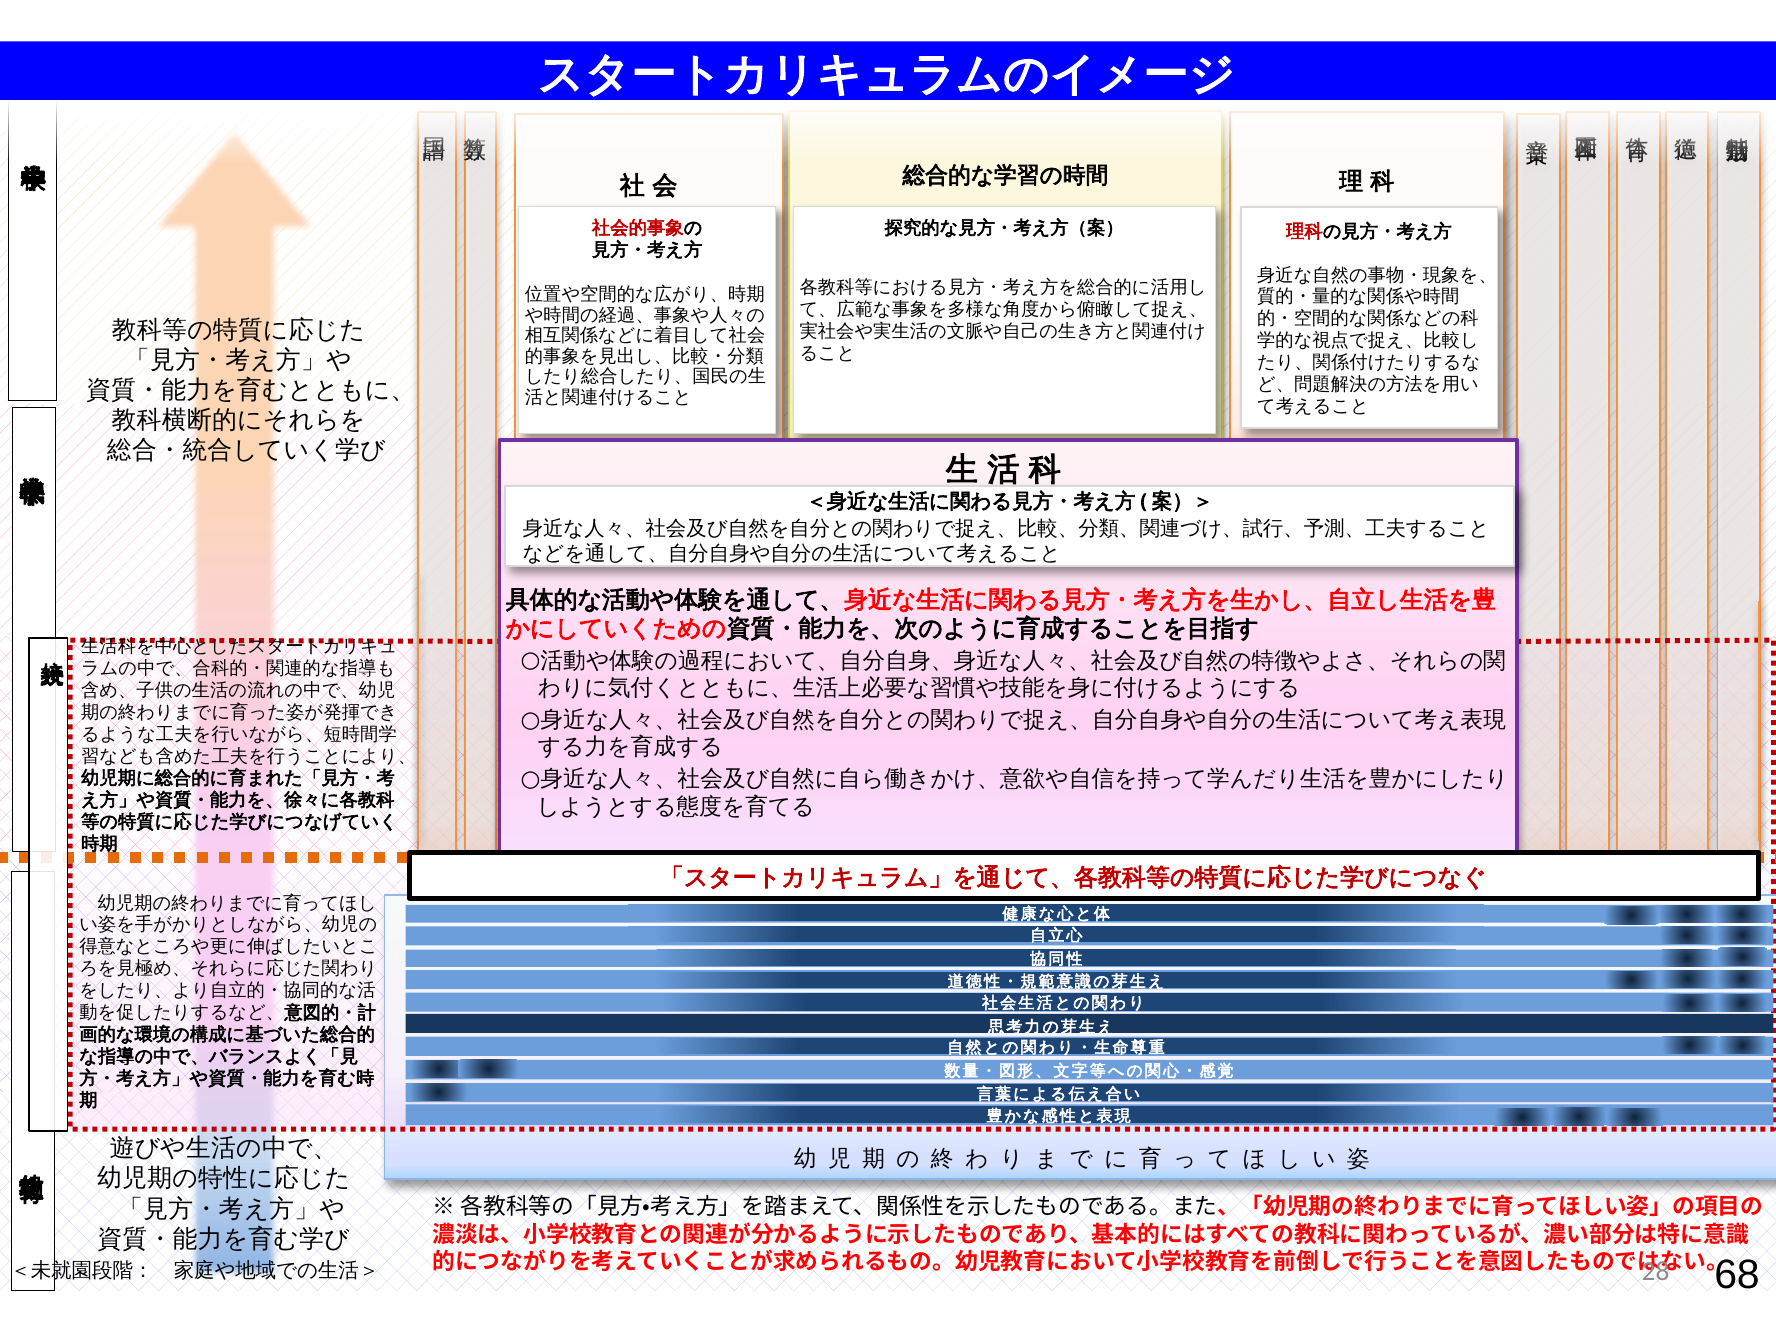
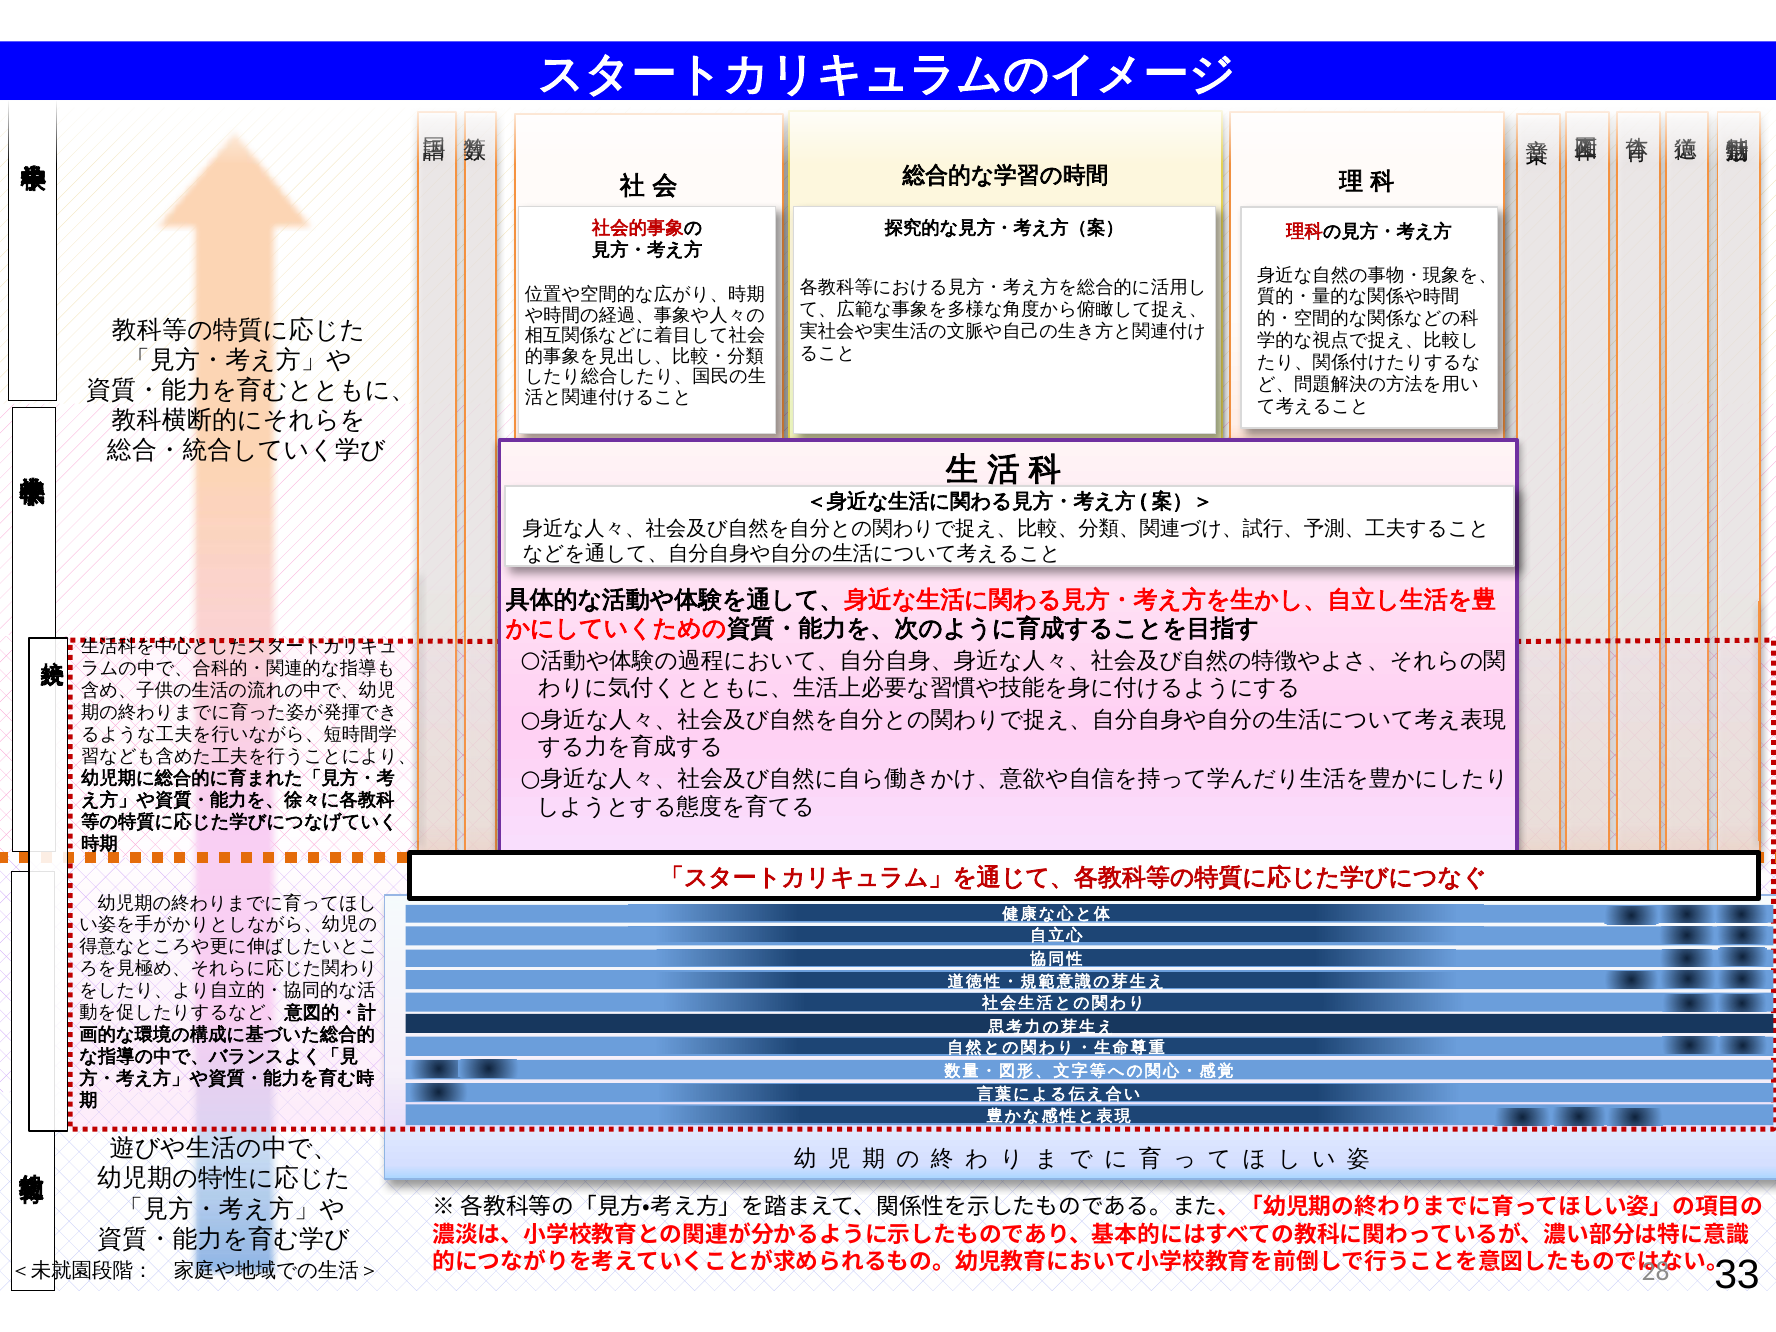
68: 68 -> 33
